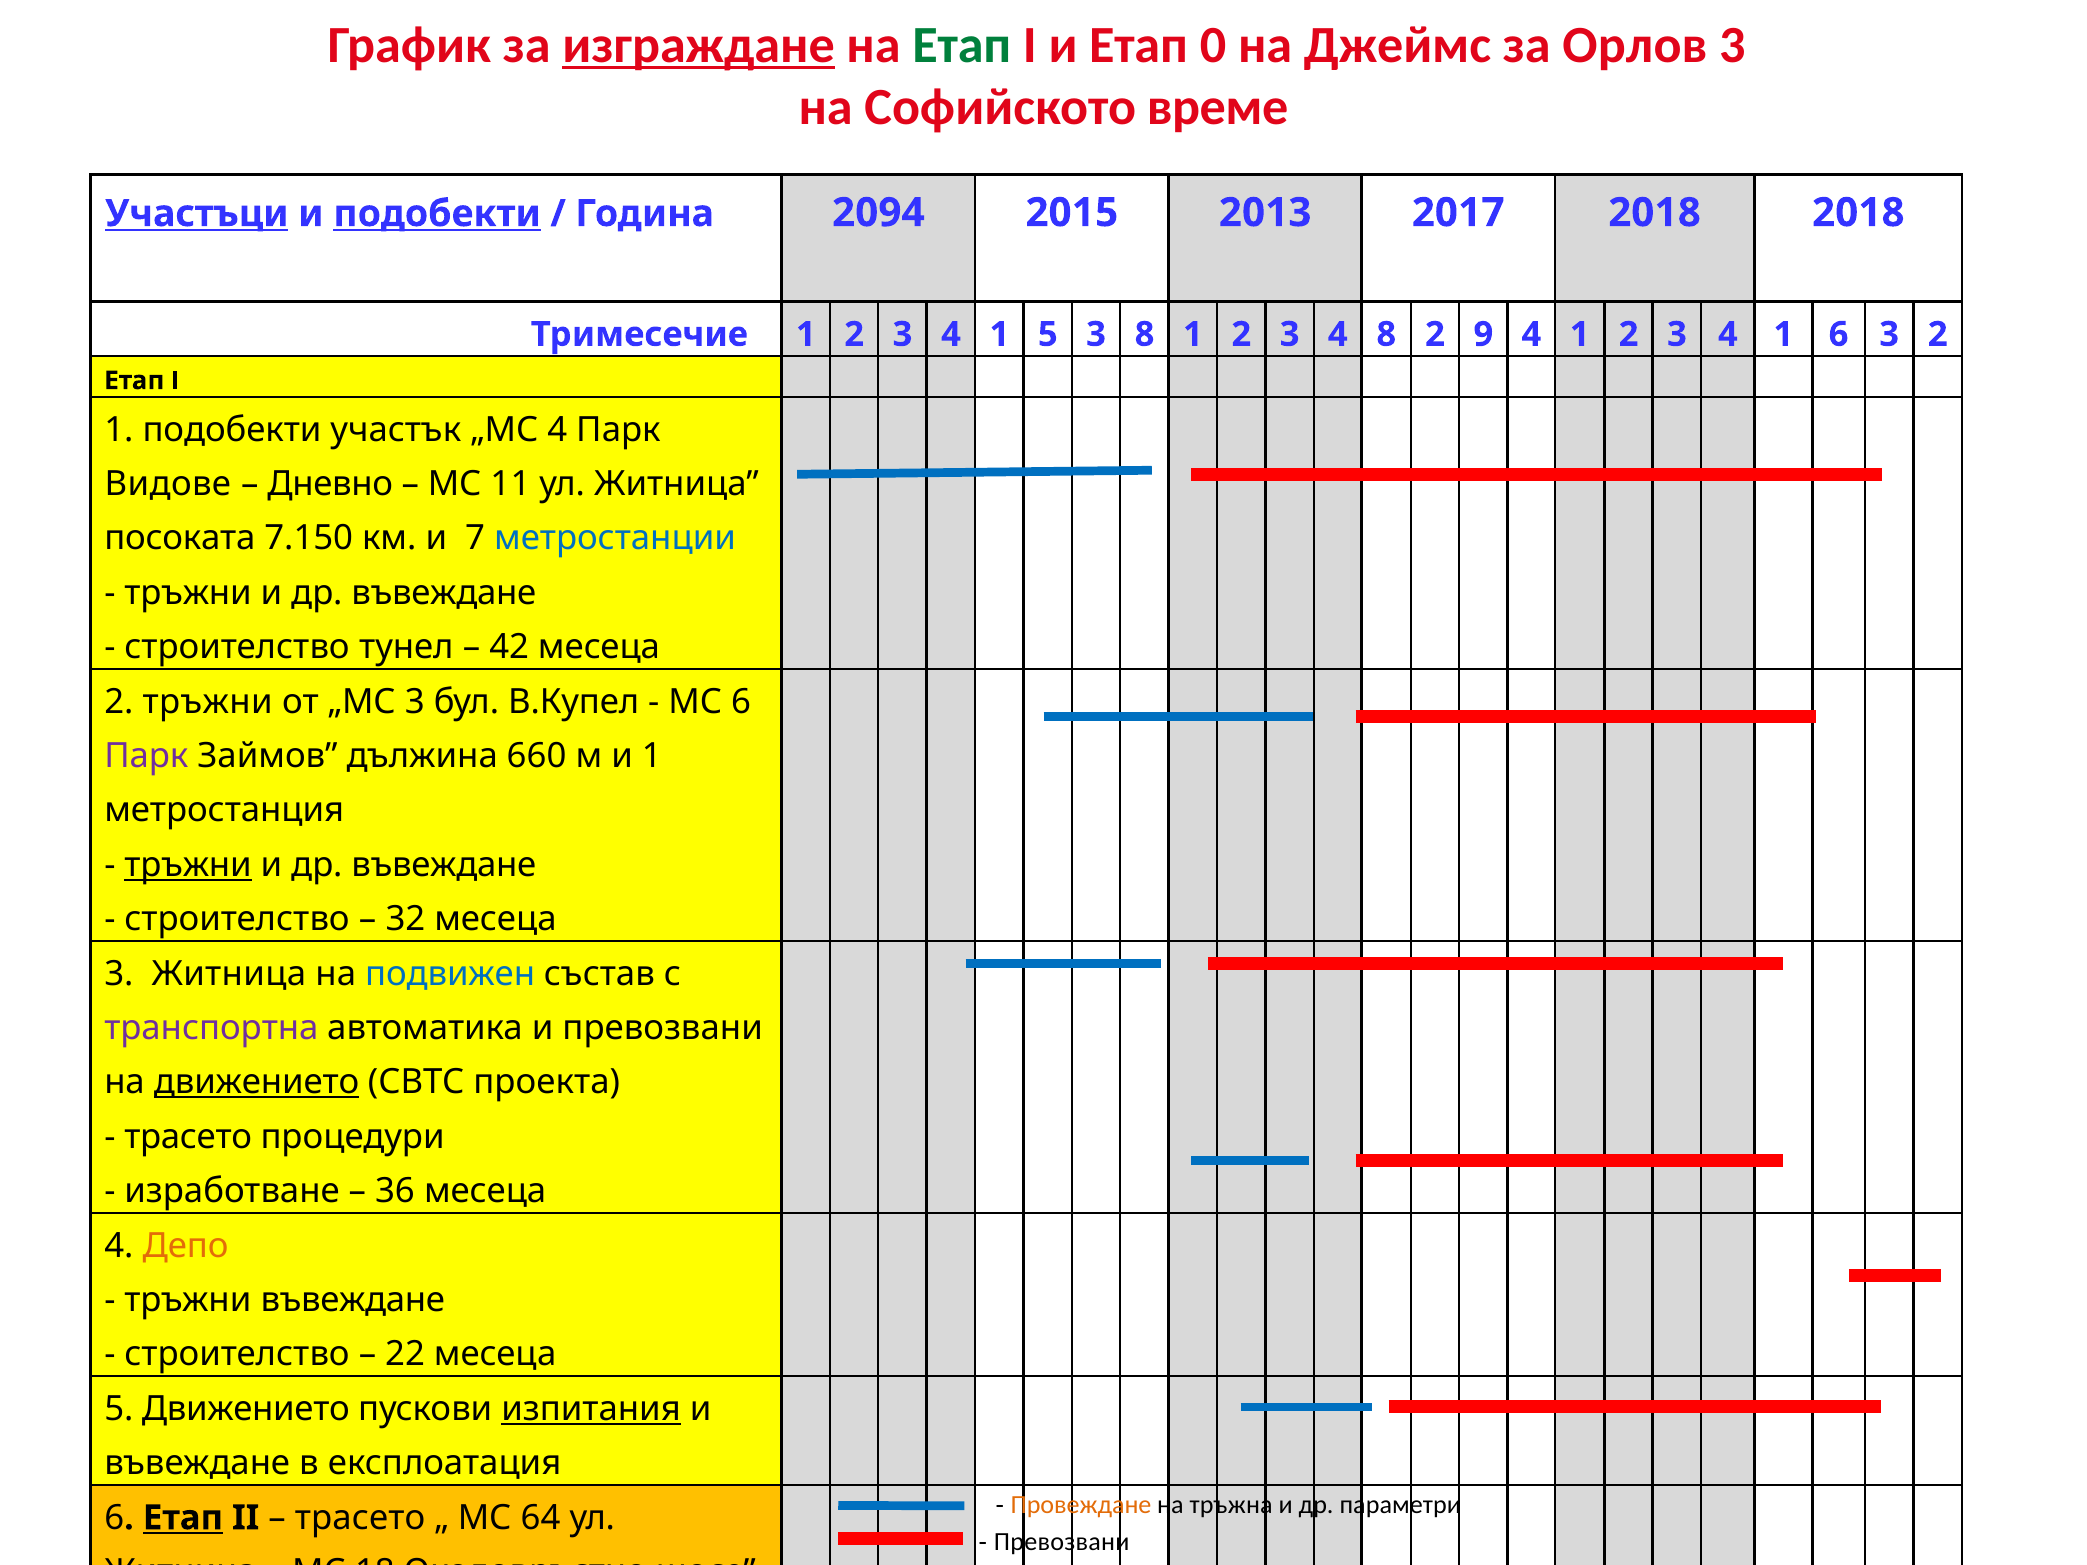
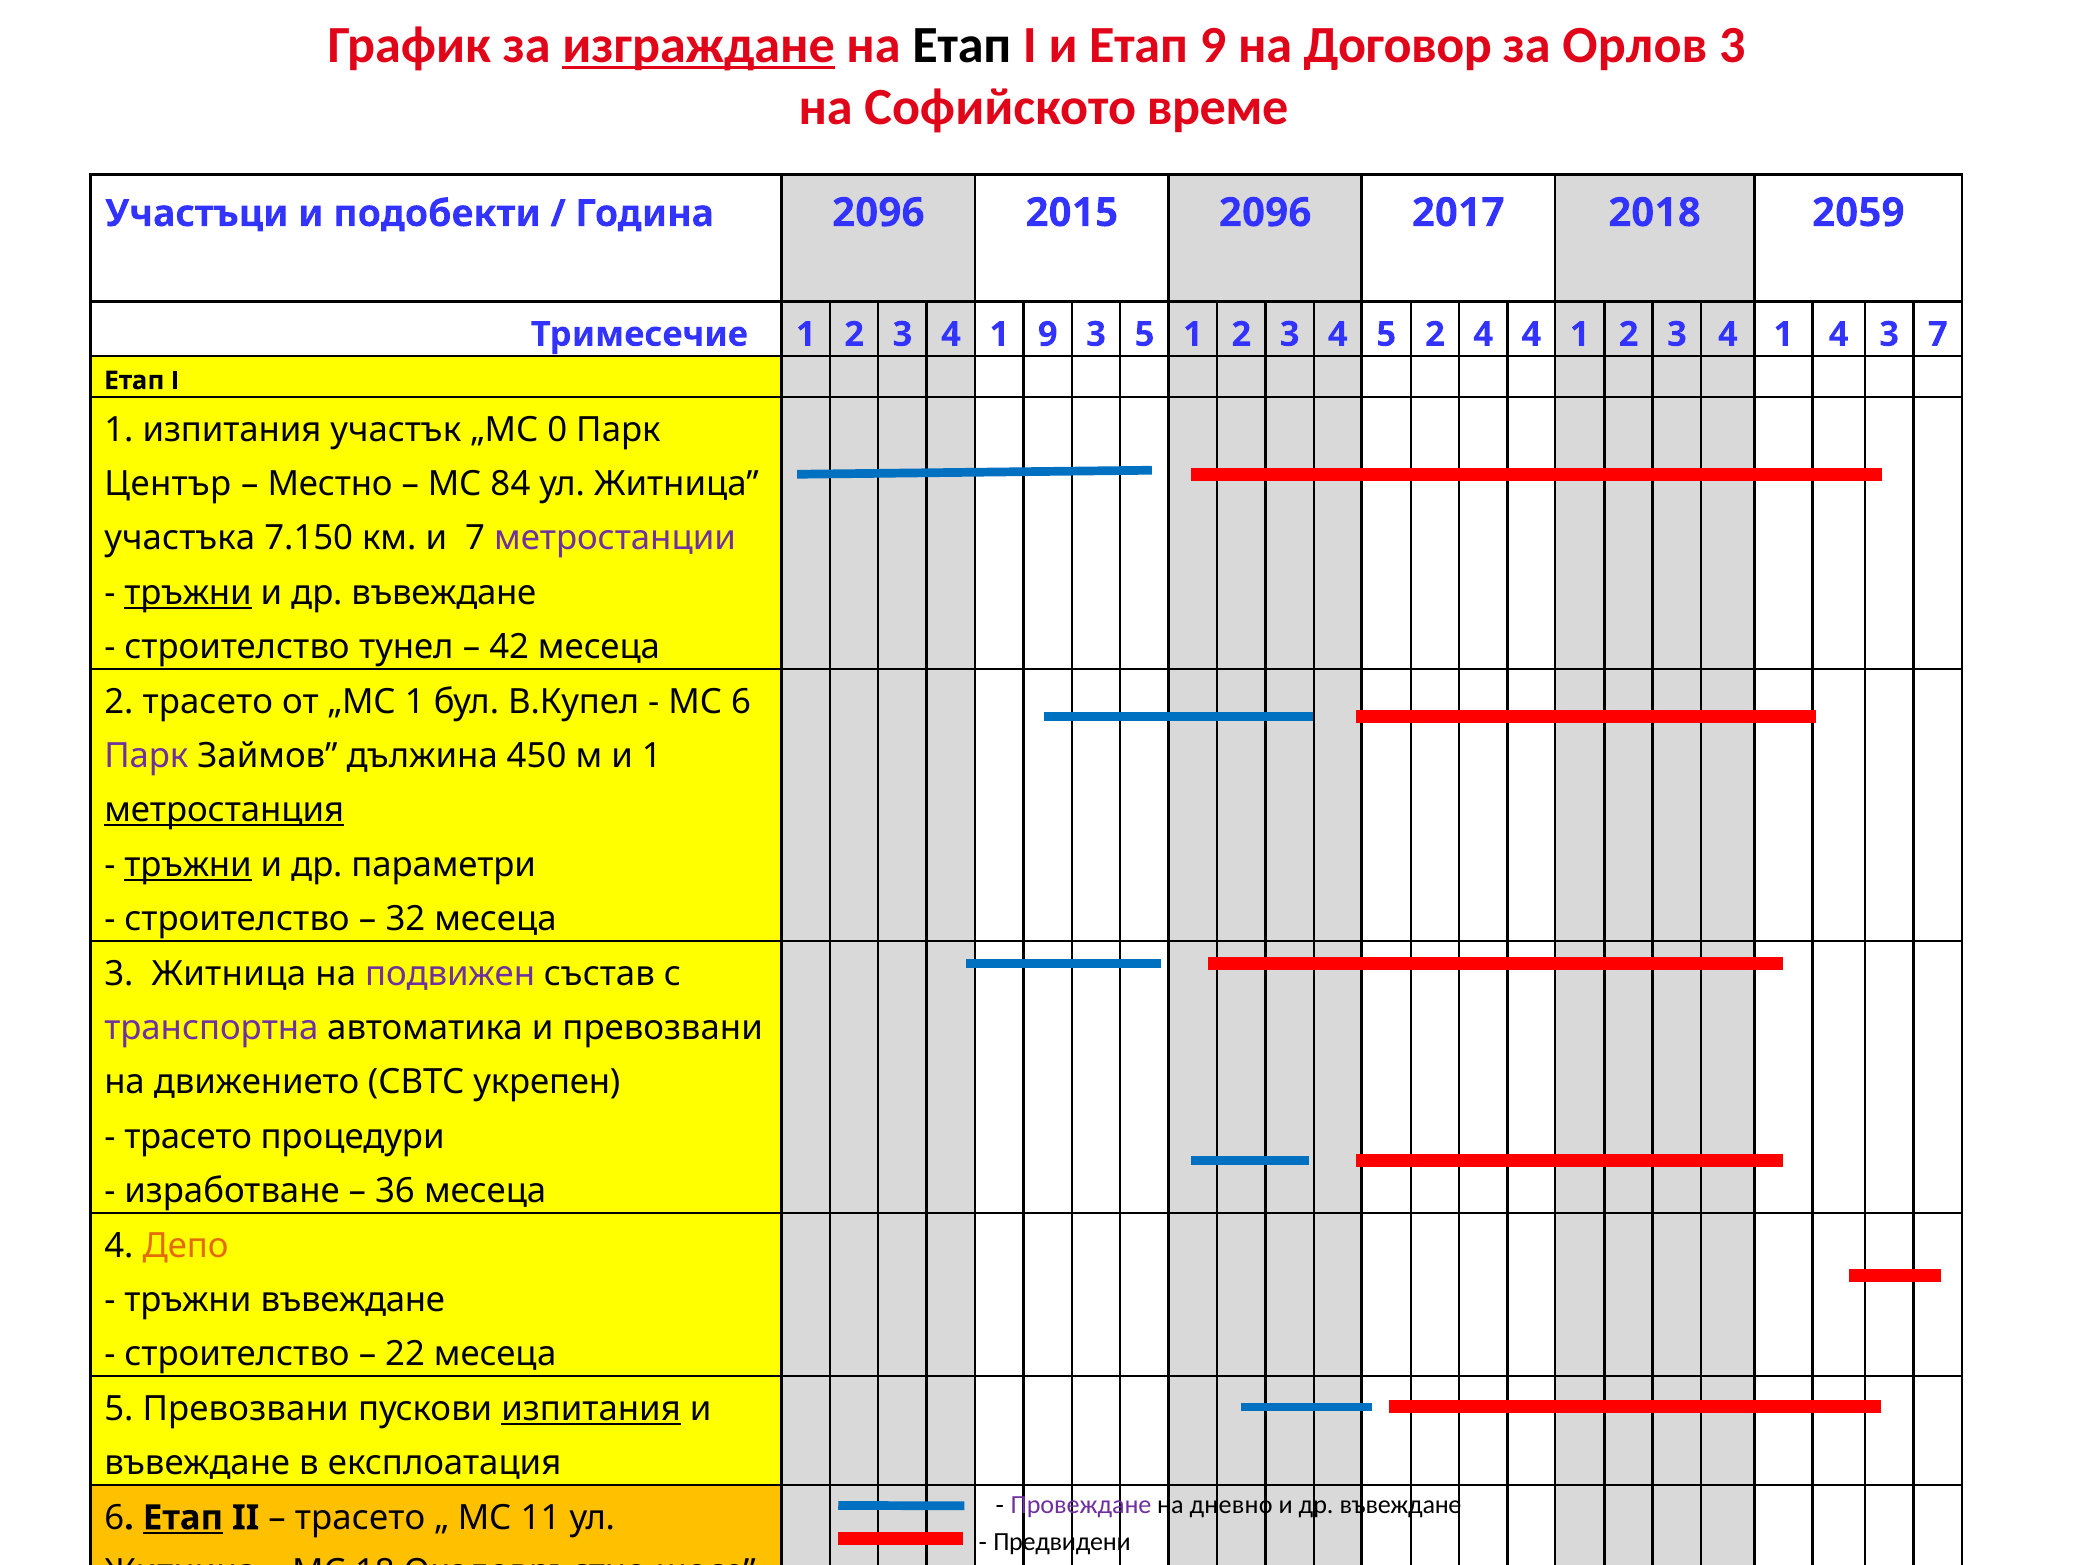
Етап at (962, 45) colour: green -> black
Етап 0: 0 -> 9
Джеймс: Джеймс -> Договор
Участъци underline: present -> none
подобекти at (437, 214) underline: present -> none
Година 2094: 2094 -> 2096
2015 2013: 2013 -> 2096
2018 2018: 2018 -> 2059
1 5: 5 -> 9
3 8: 8 -> 5
8 at (1386, 334): 8 -> 5
2 9: 9 -> 4
1 6: 6 -> 4
3 2: 2 -> 7
1 подобекти: подобекти -> изпитания
„МС 4: 4 -> 0
Видове: Видове -> Център
Дневно: Дневно -> Местно
11: 11 -> 84
посоката: посоката -> участъка
метростанции at (615, 539) colour: blue -> purple
тръжни at (188, 593) underline: none -> present
2 тръжни: тръжни -> трасето
„МС 3: 3 -> 1
660: 660 -> 450
метростанция underline: none -> present
въвеждане at (444, 865): въвеждане -> параметри
подвижен colour: blue -> purple
движението at (257, 1083) underline: present -> none
проекта: проекта -> укрепен
5 Движението: Движението -> Превозвани
Провеждане colour: orange -> purple
тръжна: тръжна -> дневно
параметри at (1400, 1505): параметри -> въвеждане
64: 64 -> 11
Превозвани at (1062, 1542): Превозвани -> Предвидени
